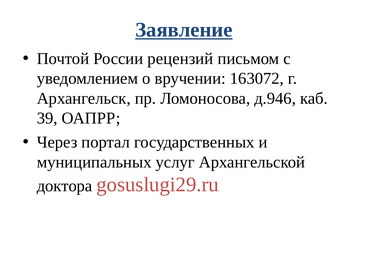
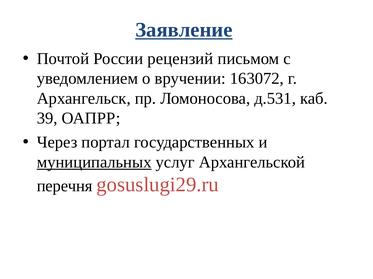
д.946: д.946 -> д.531
муниципальных underline: none -> present
доктора: доктора -> перечня
